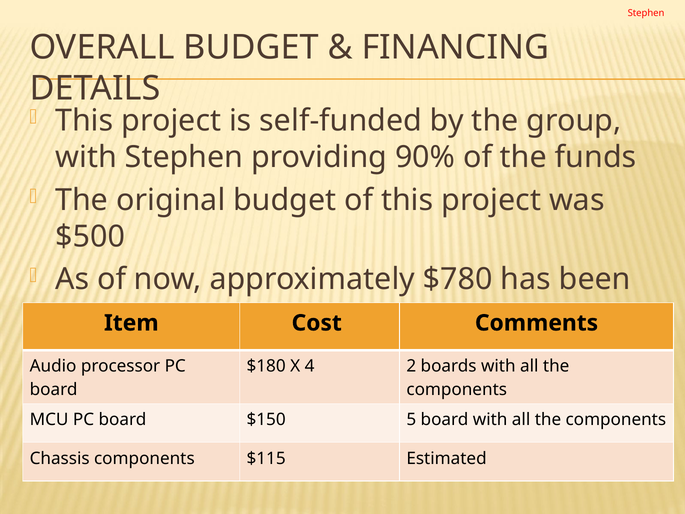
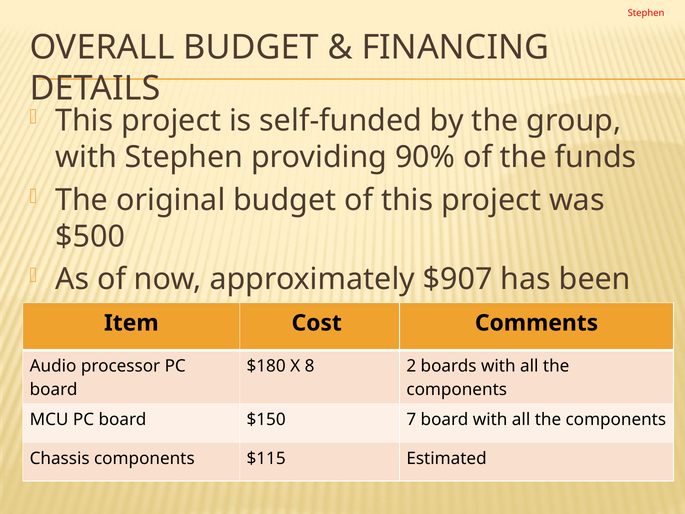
$780: $780 -> $907
4: 4 -> 8
5: 5 -> 7
